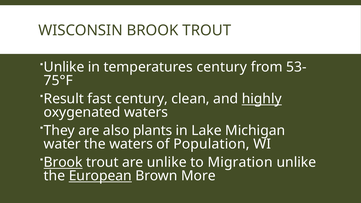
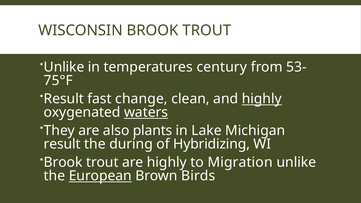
fast century: century -> change
waters at (146, 112) underline: none -> present
water at (62, 144): water -> result
the waters: waters -> during
Population: Population -> Hybridizing
Brook at (63, 162) underline: present -> none
are unlike: unlike -> highly
More: More -> Birds
